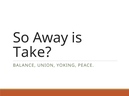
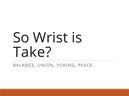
Away: Away -> Wrist
